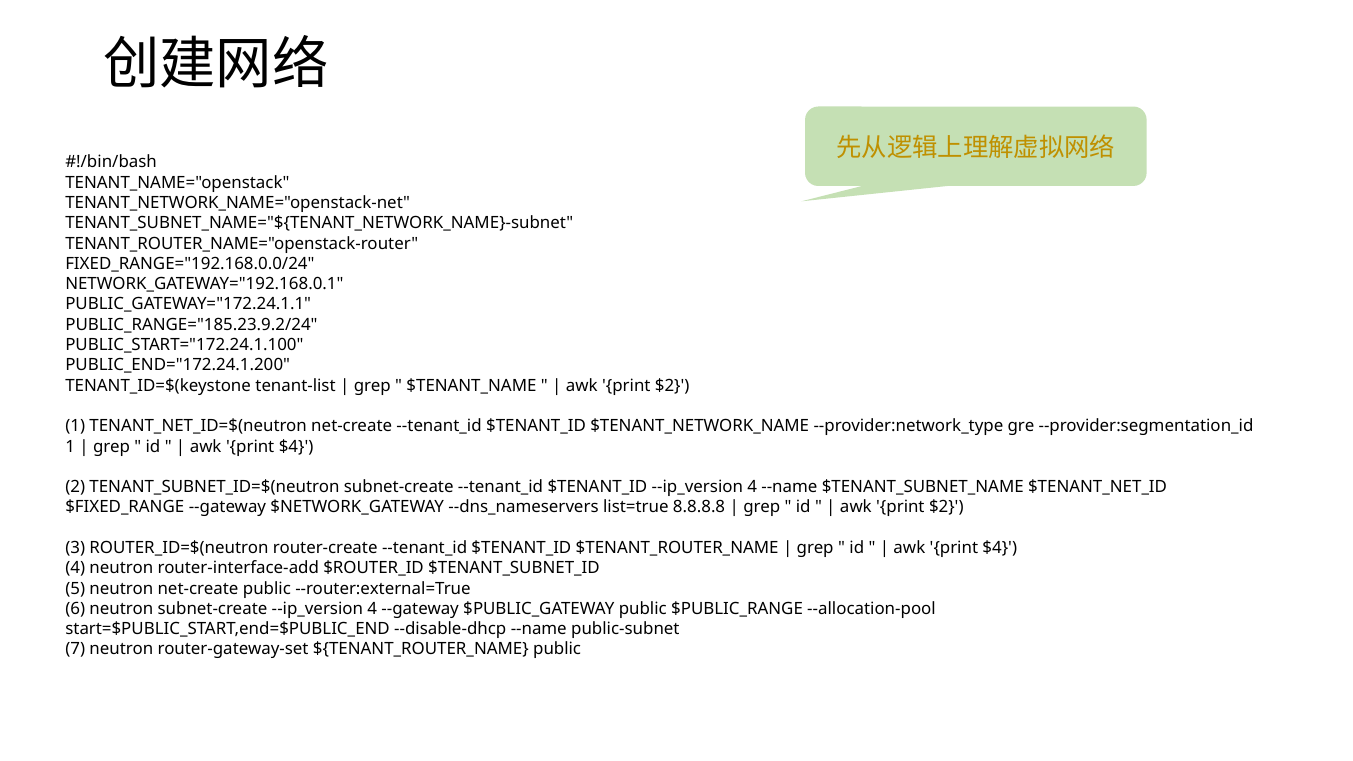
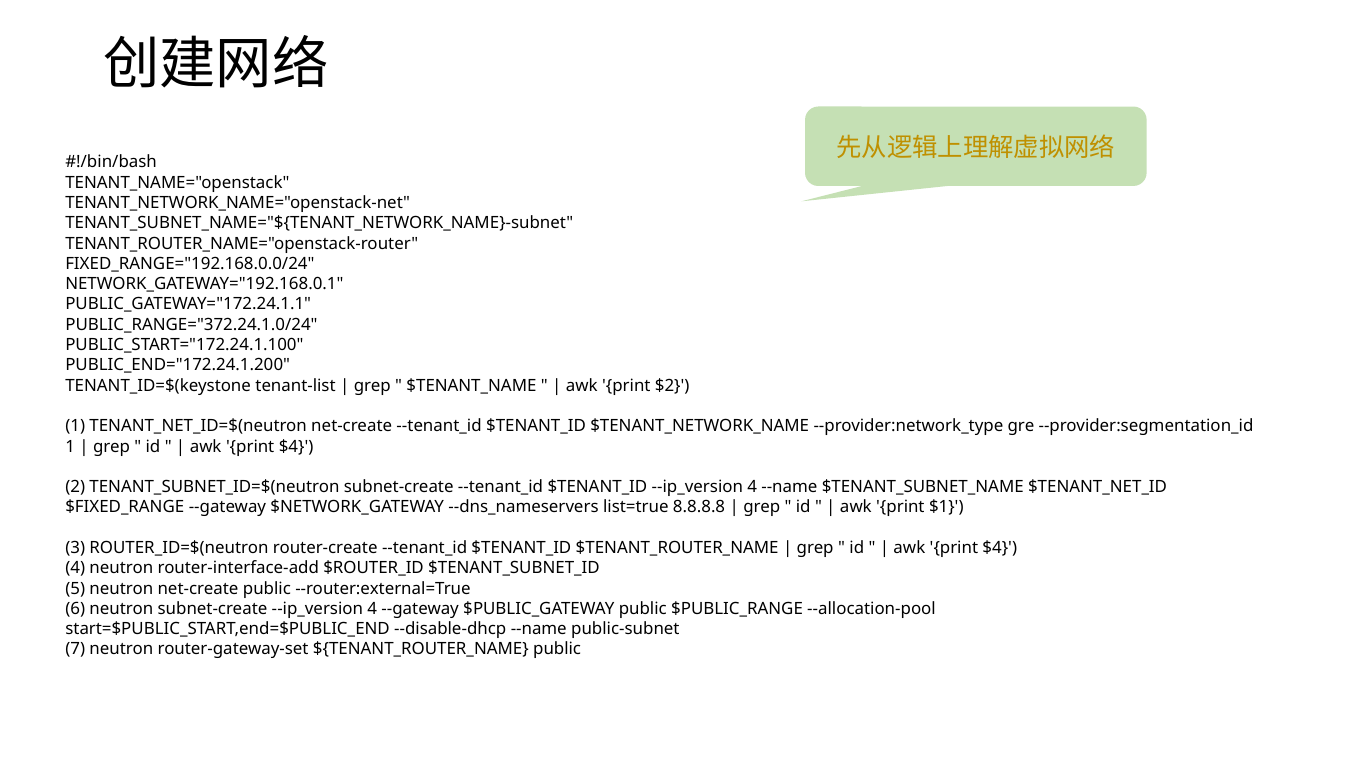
PUBLIC_RANGE="185.23.9.2/24: PUBLIC_RANGE="185.23.9.2/24 -> PUBLIC_RANGE="372.24.1.0/24
$2 at (946, 507): $2 -> $1
